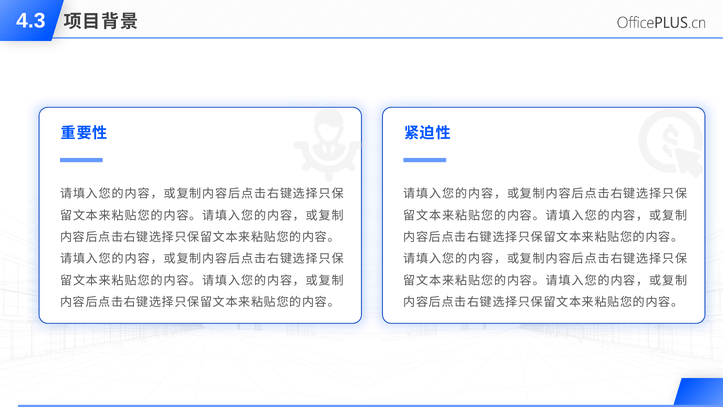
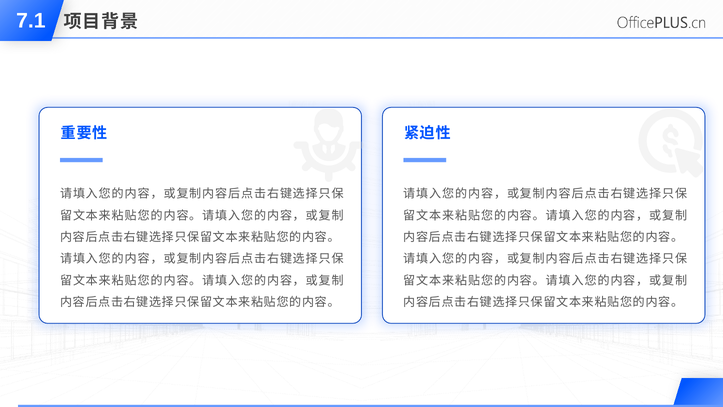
4.3: 4.3 -> 7.1
